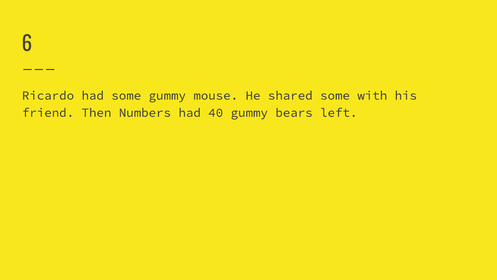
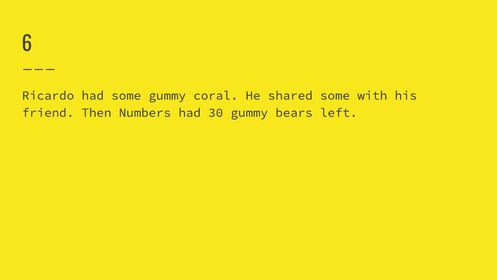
mouse: mouse -> coral
40: 40 -> 30
